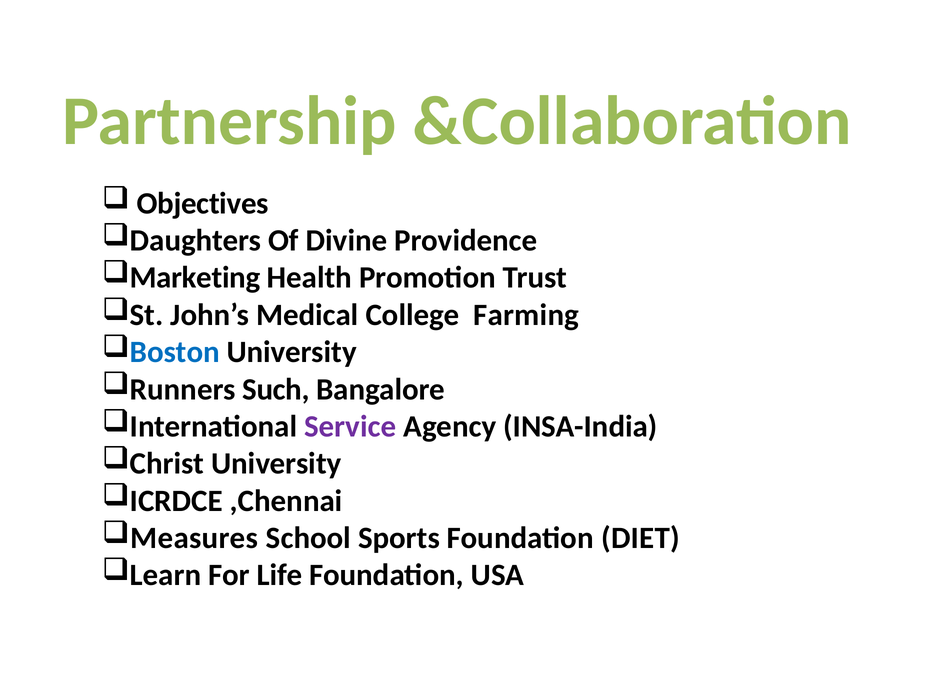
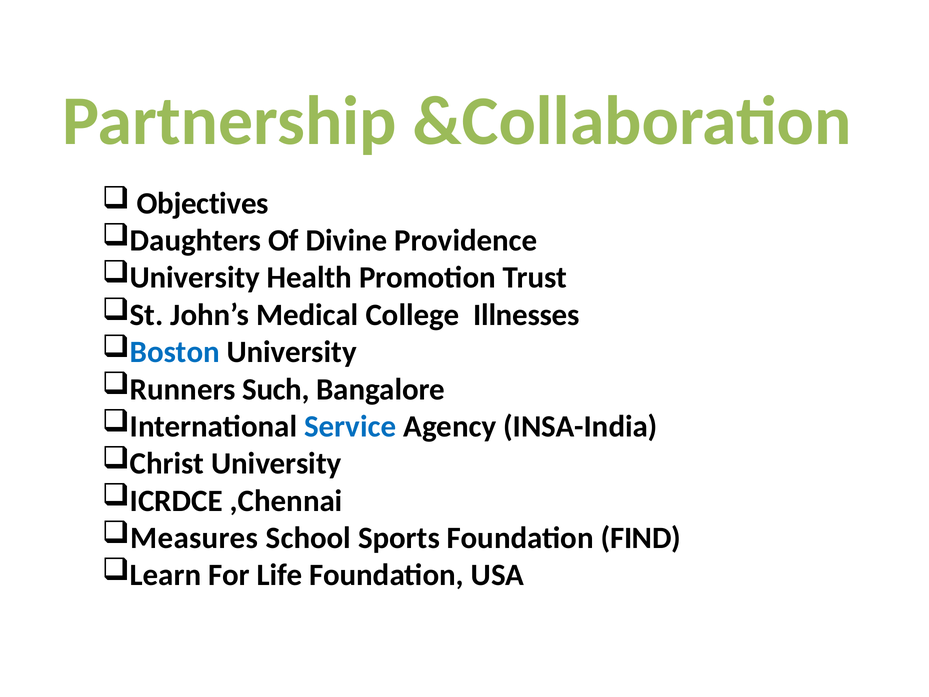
Marketing at (195, 278): Marketing -> University
Farming: Farming -> Illnesses
Service colour: purple -> blue
DIET: DIET -> FIND
